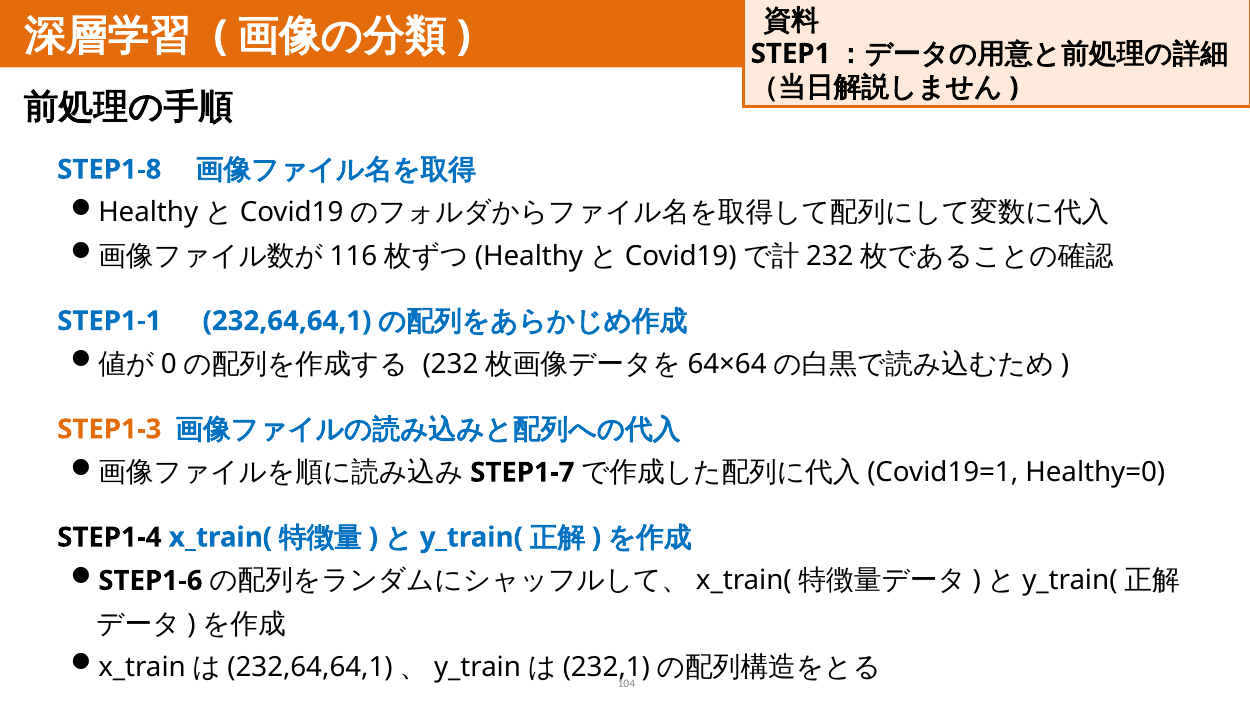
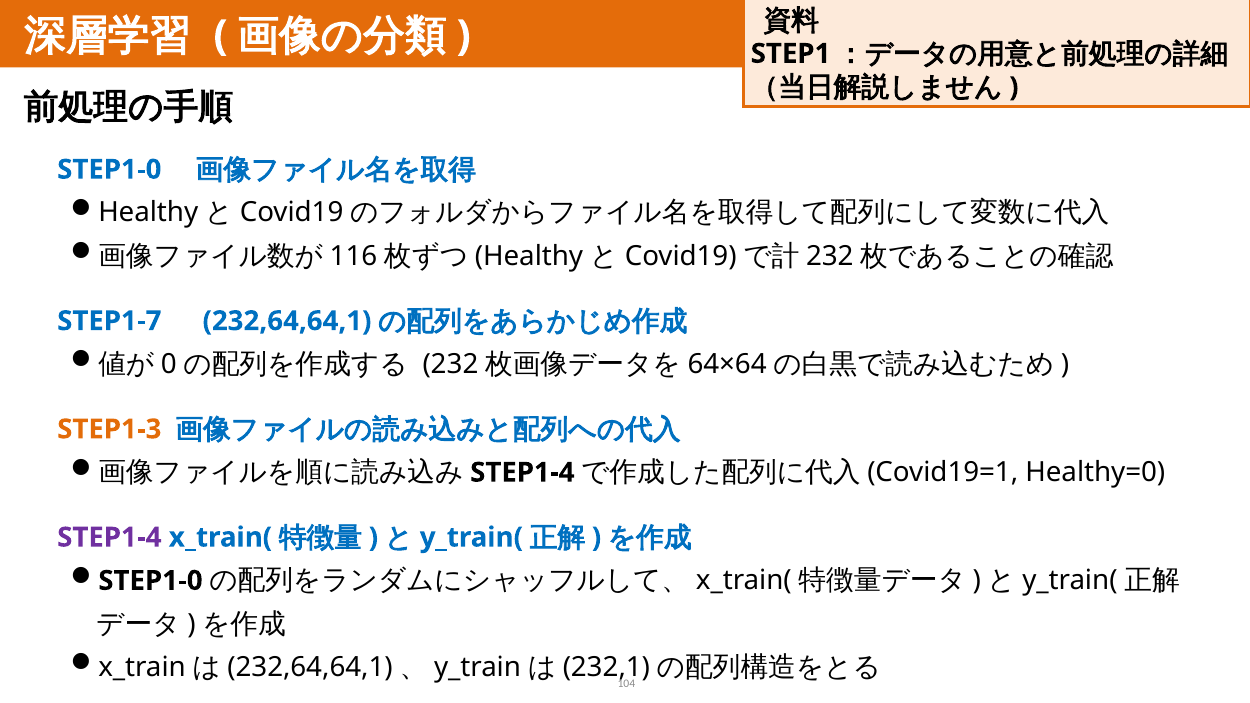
STEP1-8 at (109, 170): STEP1-8 -> STEP1-0
STEP1-1: STEP1-1 -> STEP1-7
STEP1-7 at (522, 473): STEP1-7 -> STEP1-4
STEP1-4 at (109, 537) colour: black -> purple
STEP1-6 at (150, 581): STEP1-6 -> STEP1-0
